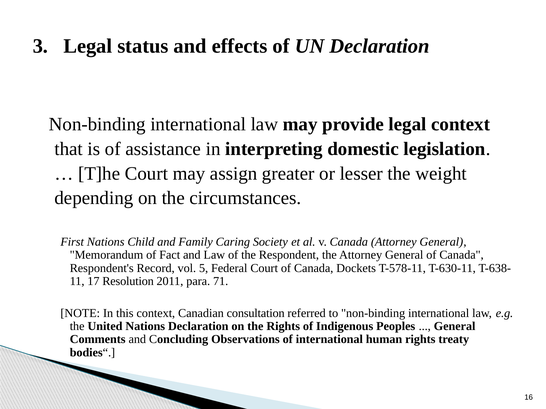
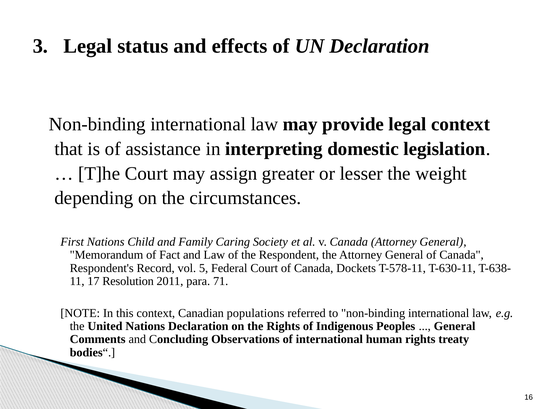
consultation: consultation -> populations
